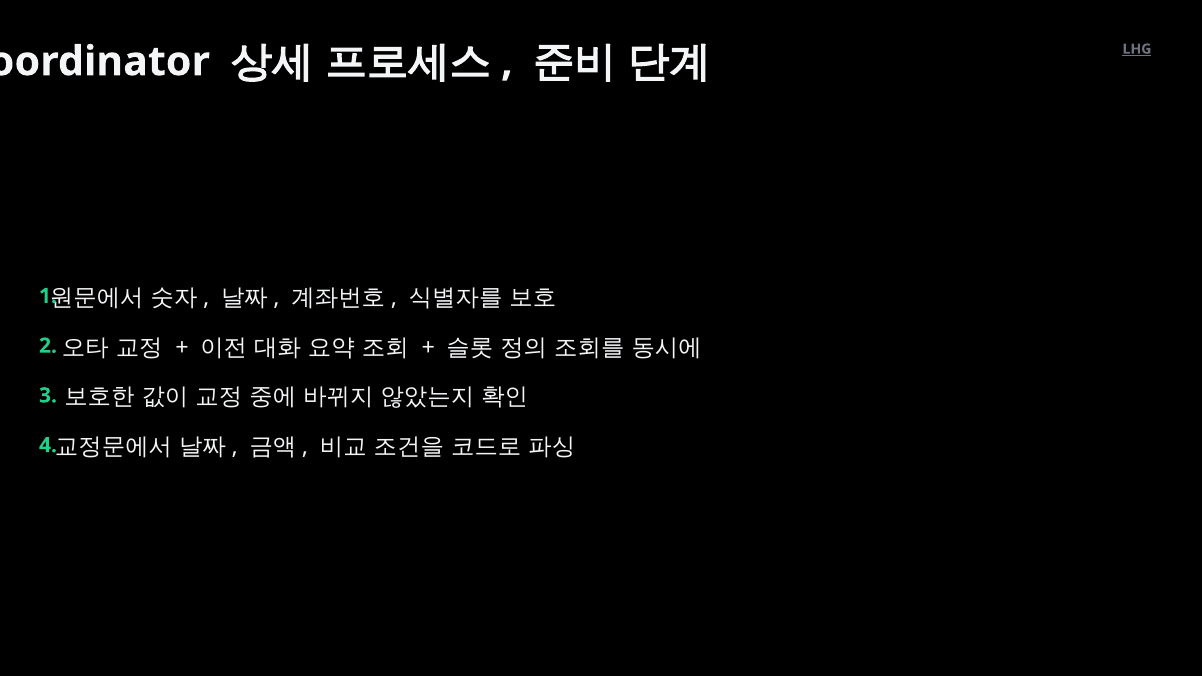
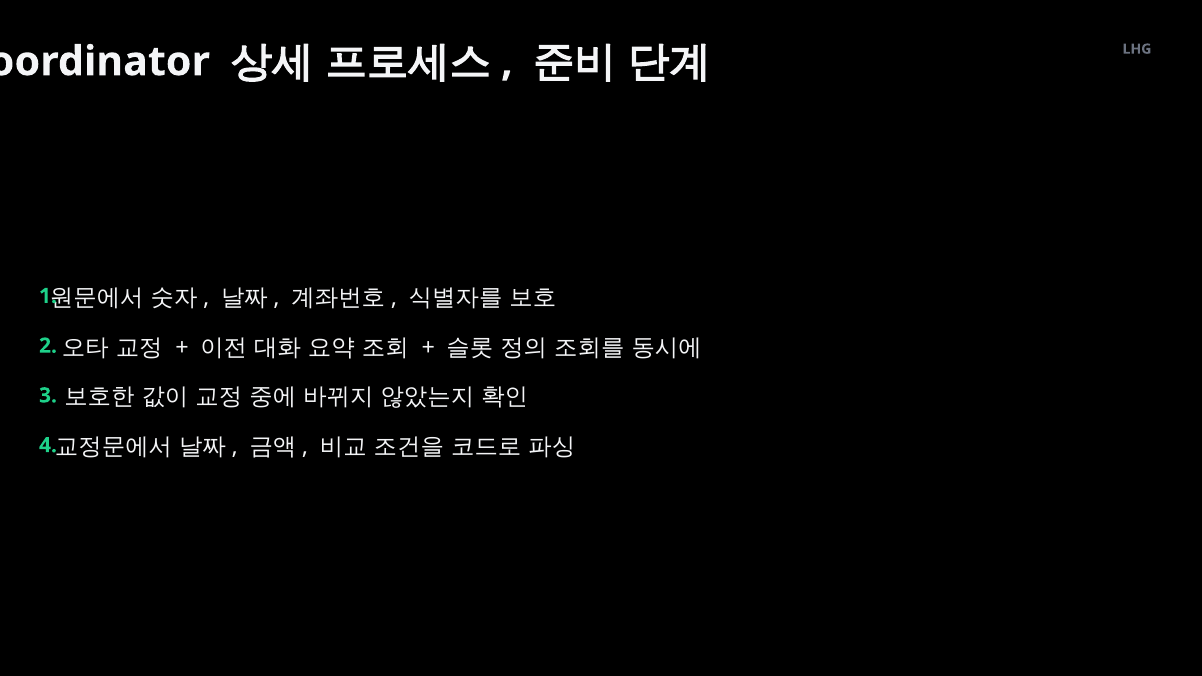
LHG underline: present -> none
